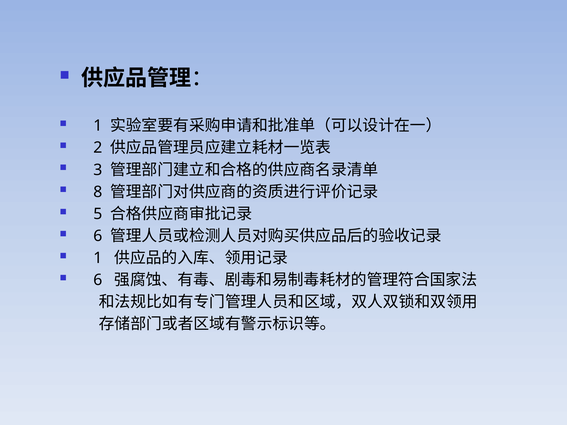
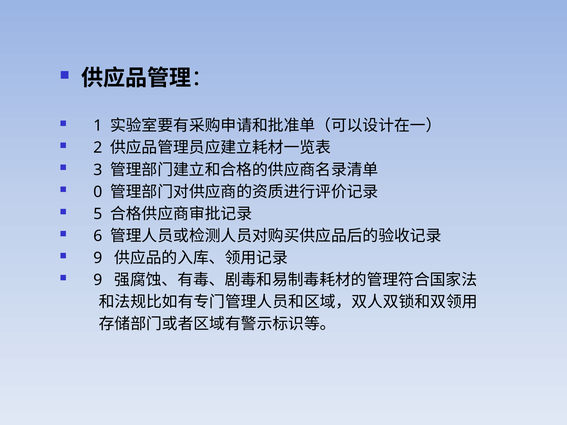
8: 8 -> 0
1 at (98, 258): 1 -> 9
6 at (98, 280): 6 -> 9
